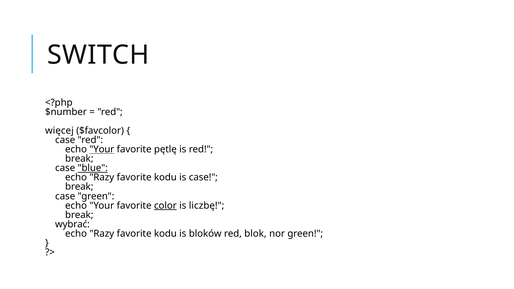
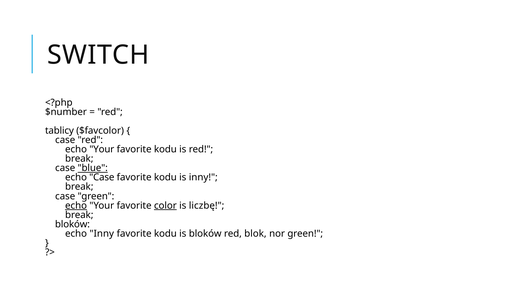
więcej: więcej -> tablicy
Your at (102, 149) underline: present -> none
pętlę at (165, 149): pętlę -> kodu
Razy at (102, 178): Razy -> Case
is case: case -> inny
echo at (76, 206) underline: none -> present
wybrać at (72, 224): wybrać -> bloków
Razy at (102, 234): Razy -> Inny
